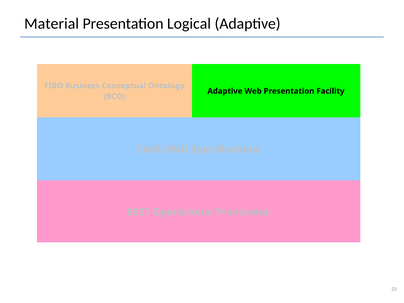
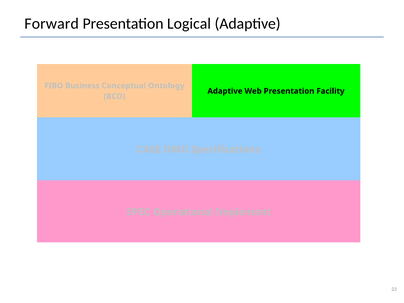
Material: Material -> Forward
BEST: BEST -> SPEC
Provisional: Provisional -> Implement
